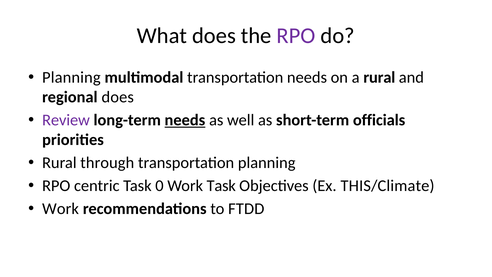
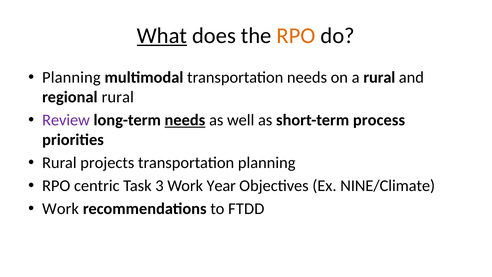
What underline: none -> present
RPO at (296, 36) colour: purple -> orange
regional does: does -> rural
officials: officials -> process
through: through -> projects
0: 0 -> 3
Work Task: Task -> Year
THIS/Climate: THIS/Climate -> NINE/Climate
